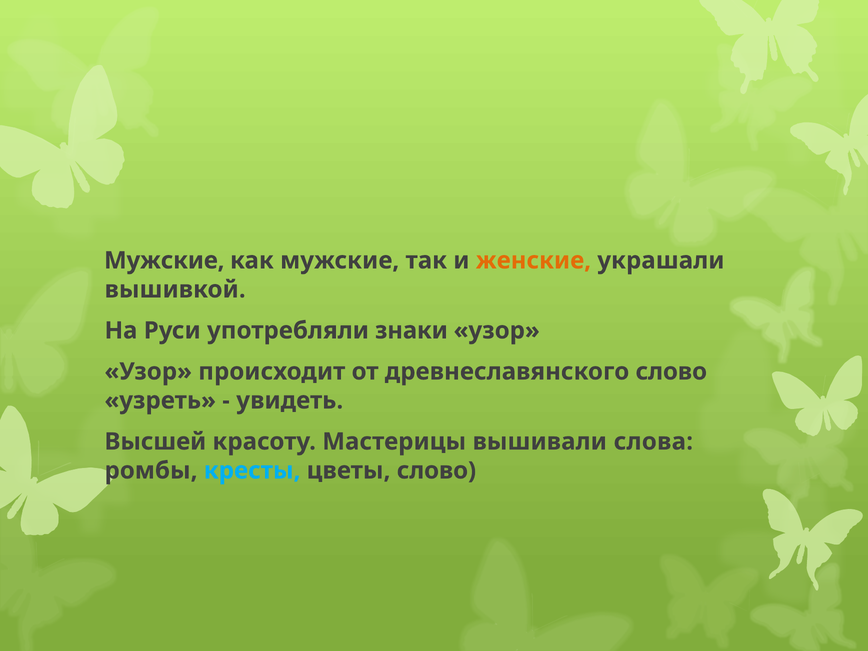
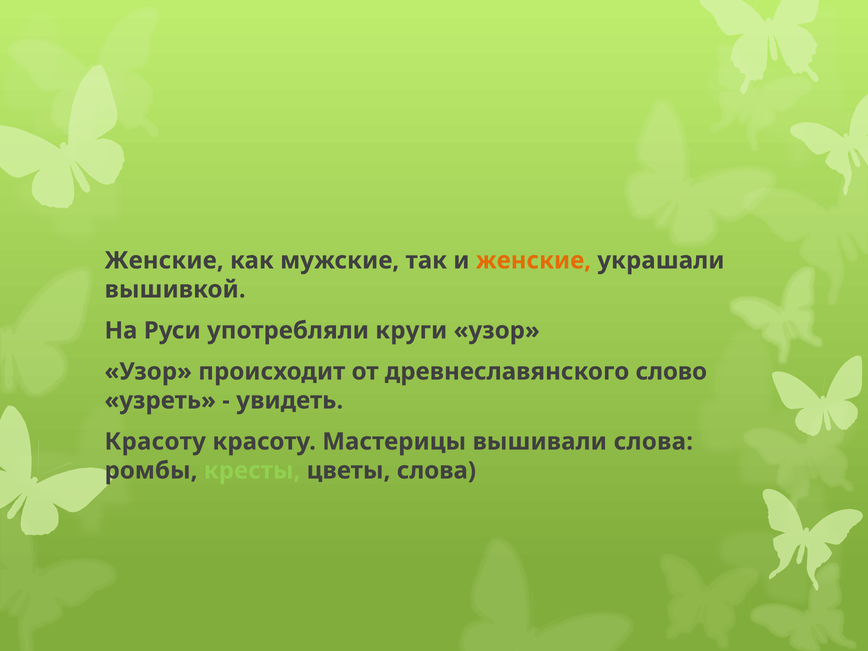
Мужские at (164, 261): Мужские -> Женские
знаки: знаки -> круги
Высшей at (155, 442): Высшей -> Красоту
кресты colour: light blue -> light green
цветы слово: слово -> слова
